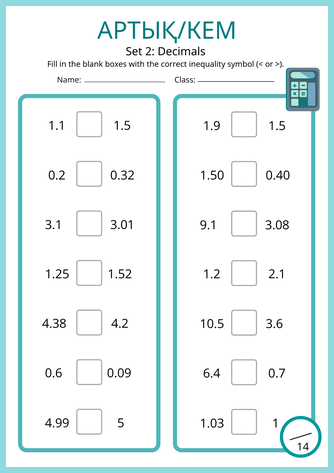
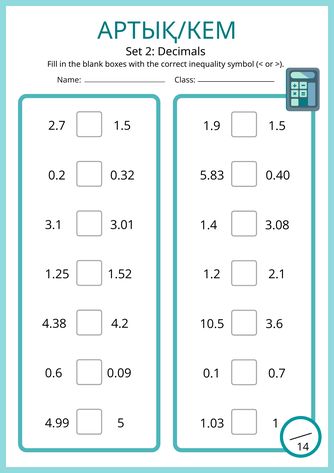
1.1: 1.1 -> 2.7
1.50: 1.50 -> 5.83
9.1: 9.1 -> 1.4
6.4: 6.4 -> 0.1
